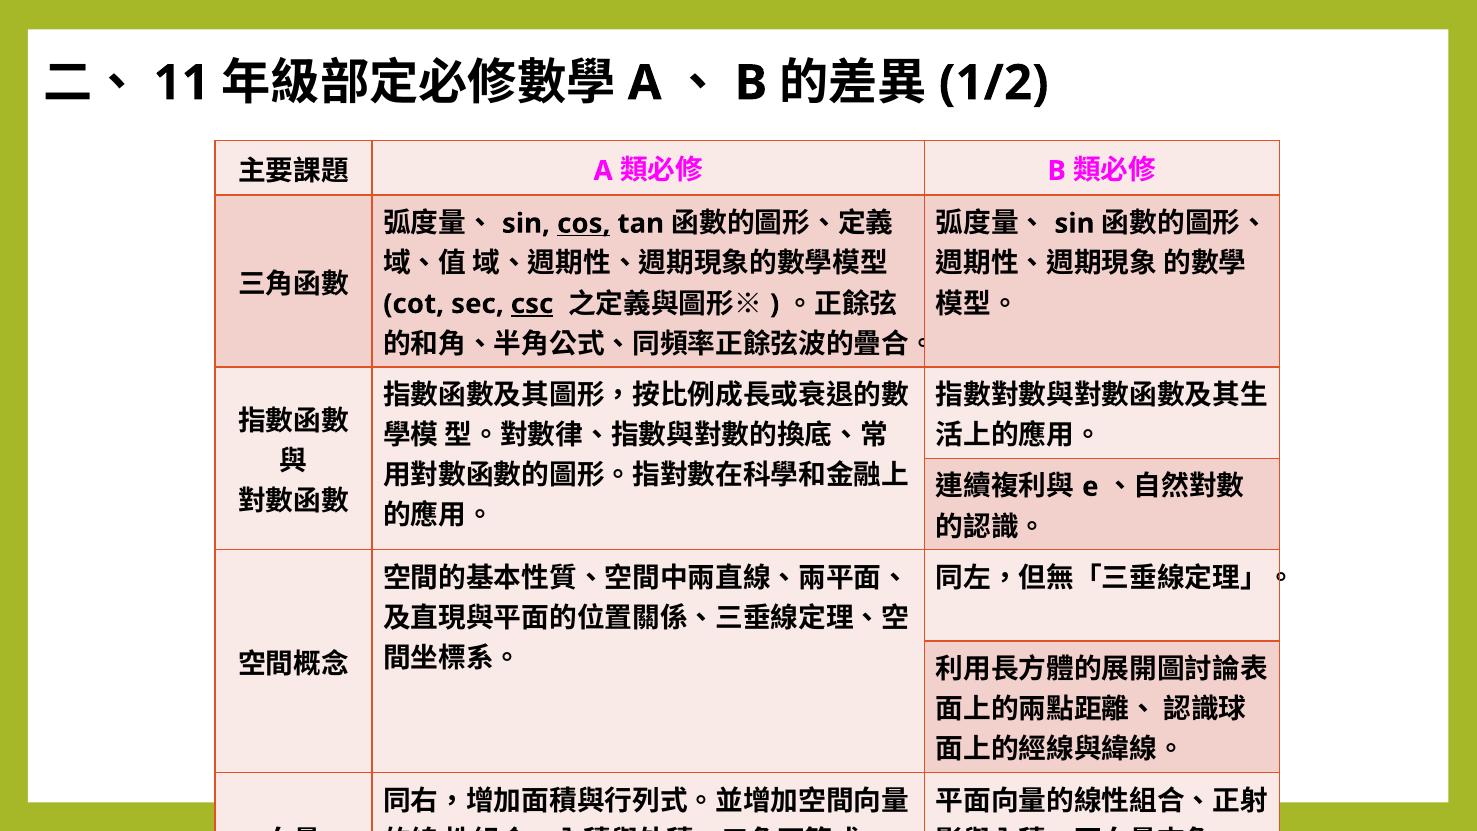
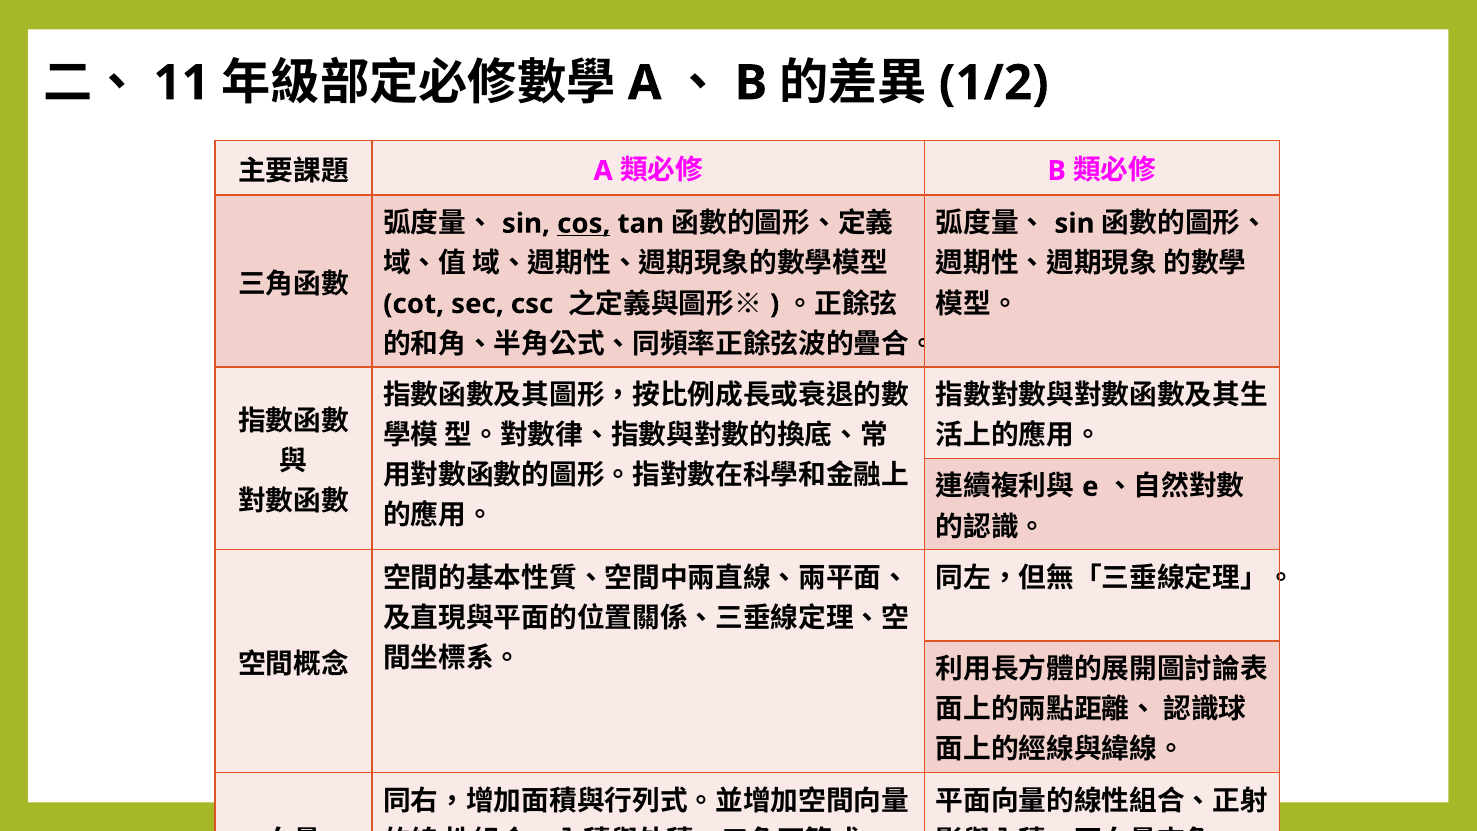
csc underline: present -> none
